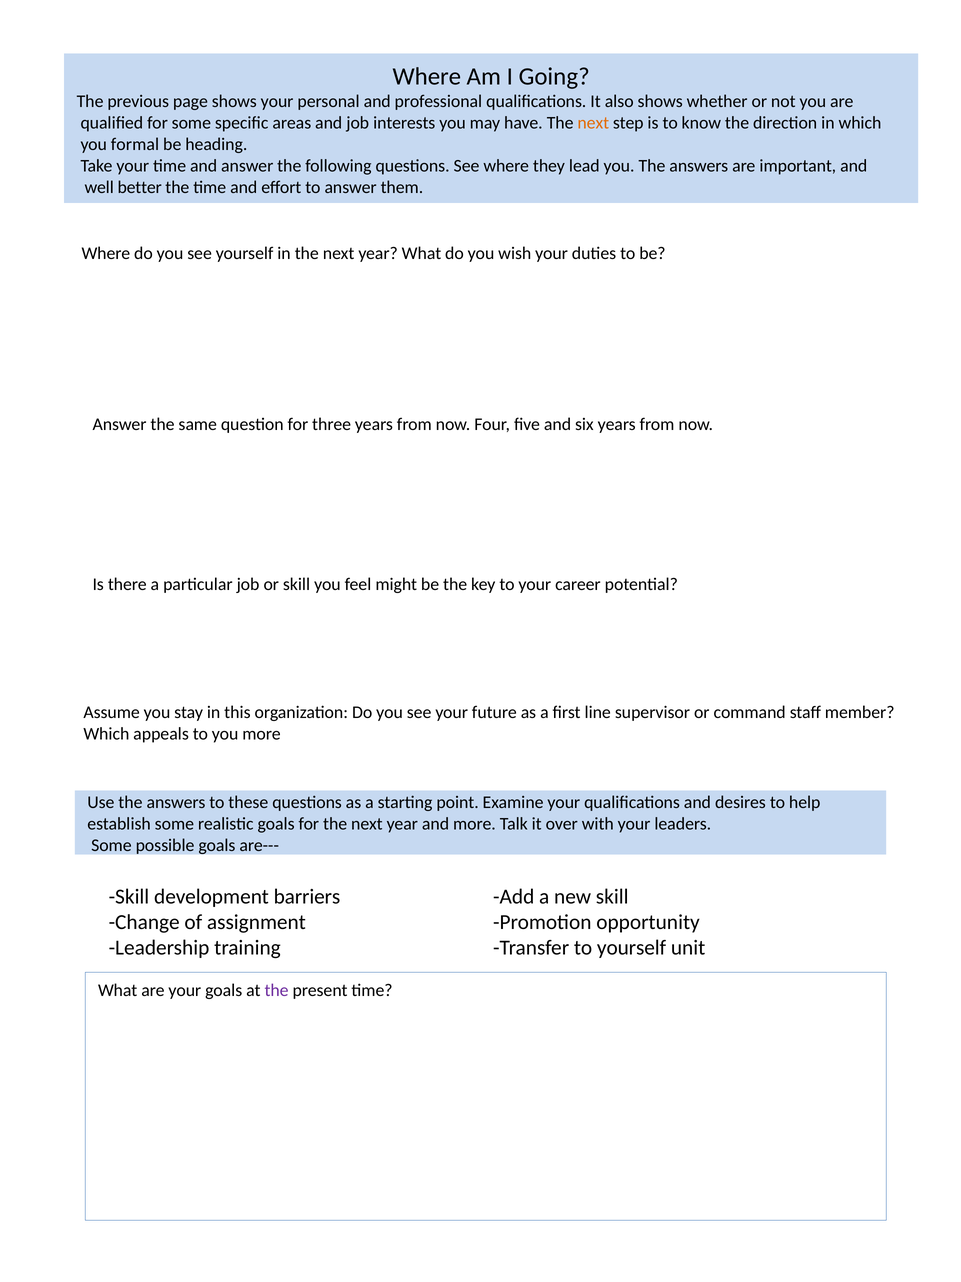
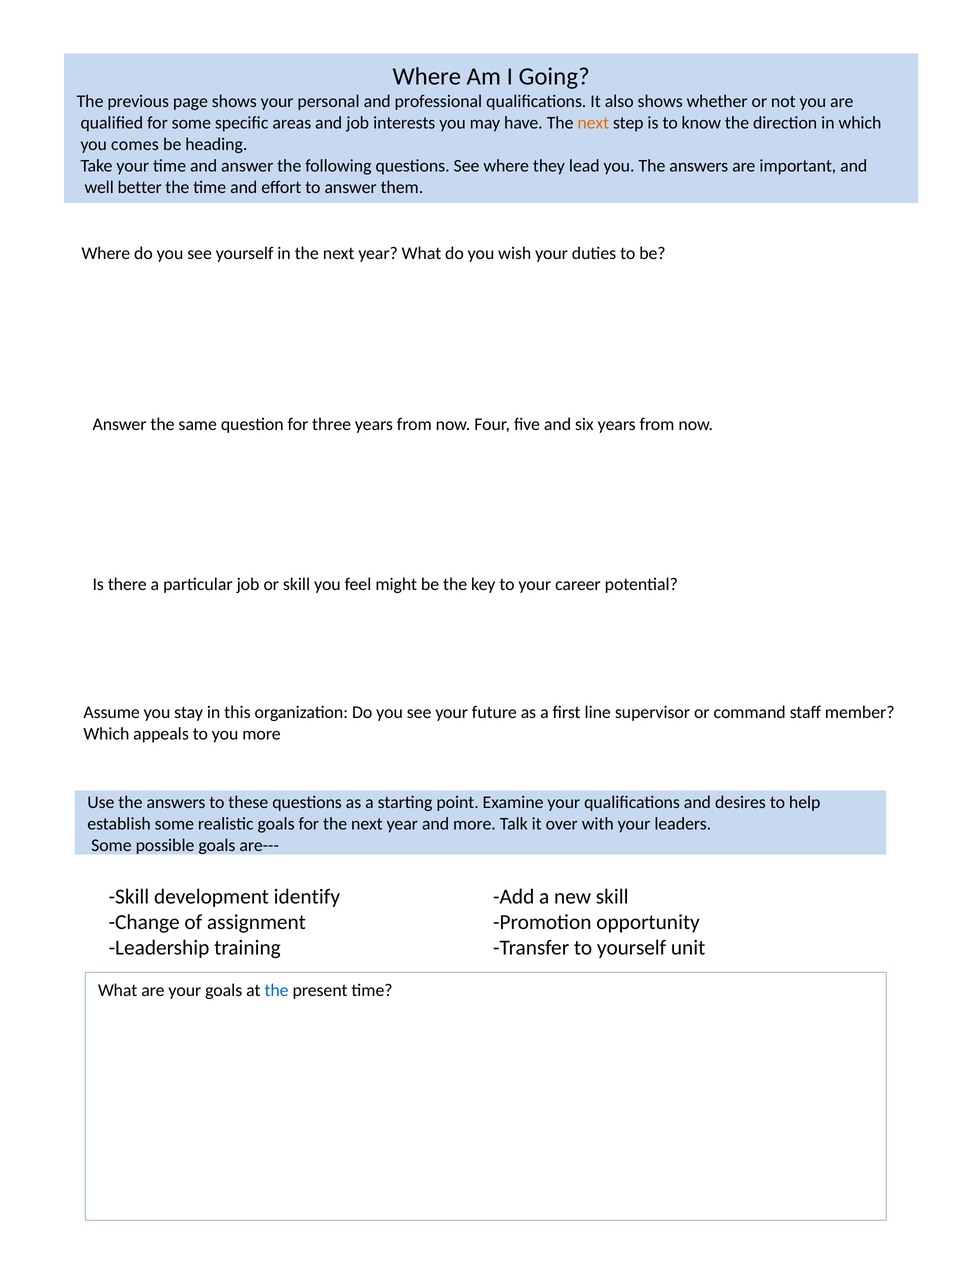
formal: formal -> comes
barriers: barriers -> identify
the at (277, 990) colour: purple -> blue
